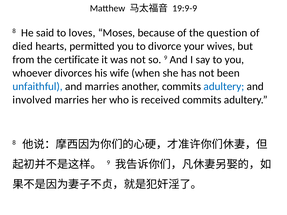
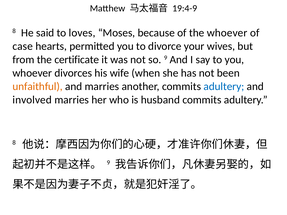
19:9-9: 19:9-9 -> 19:4-9
the question: question -> whoever
died: died -> case
unfaithful colour: blue -> orange
received: received -> husband
